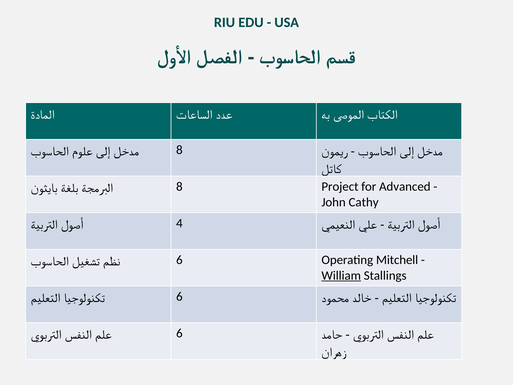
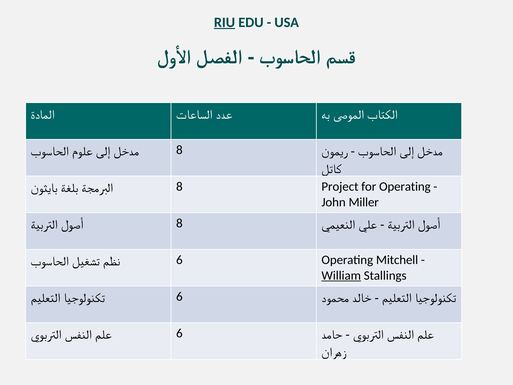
RIU underline: none -> present
for Advanced: Advanced -> Operating
Cathy: Cathy -> Miller
4 at (179, 223): 4 -> 8
